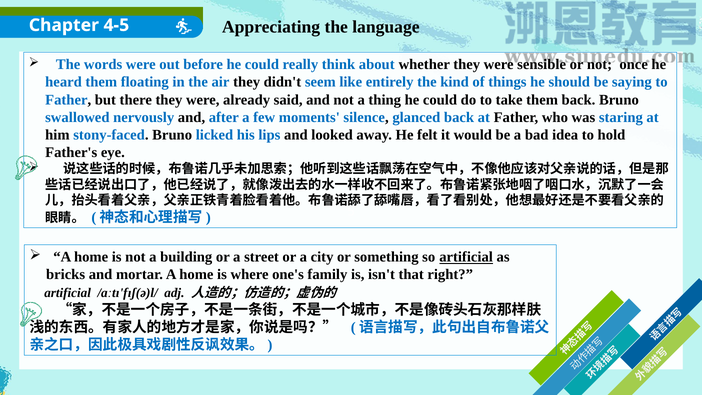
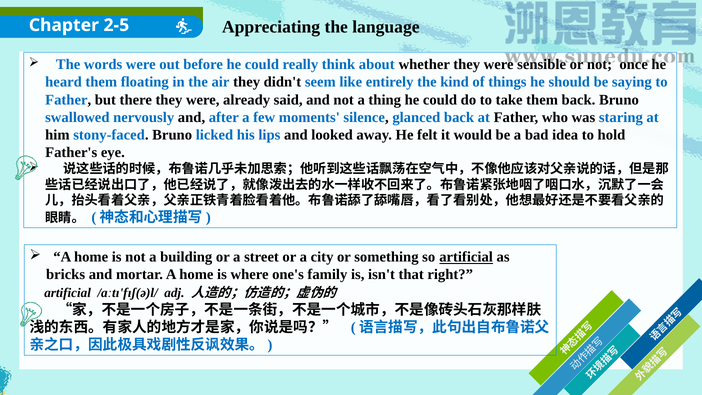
4-5: 4-5 -> 2-5
